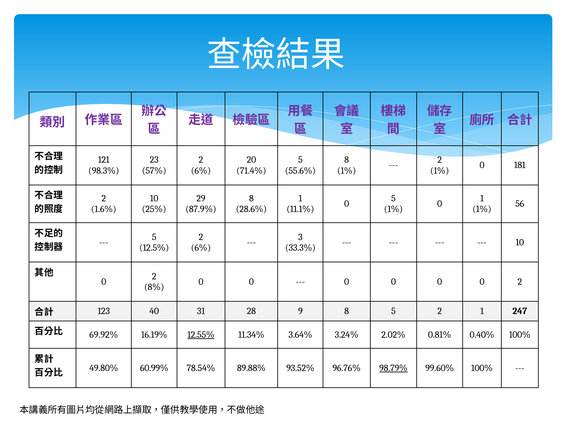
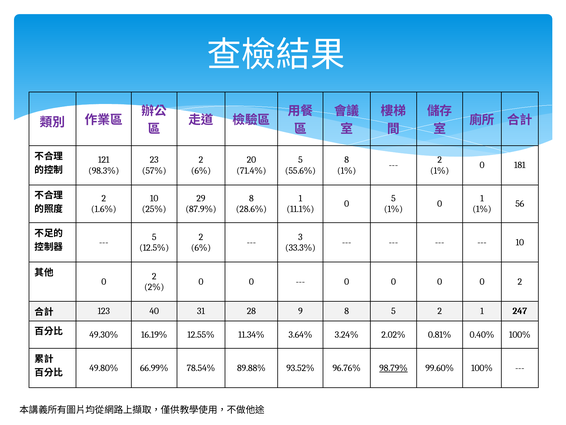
8%: 8% -> 2%
69.92%: 69.92% -> 49.30%
12.55% underline: present -> none
60.99%: 60.99% -> 66.99%
